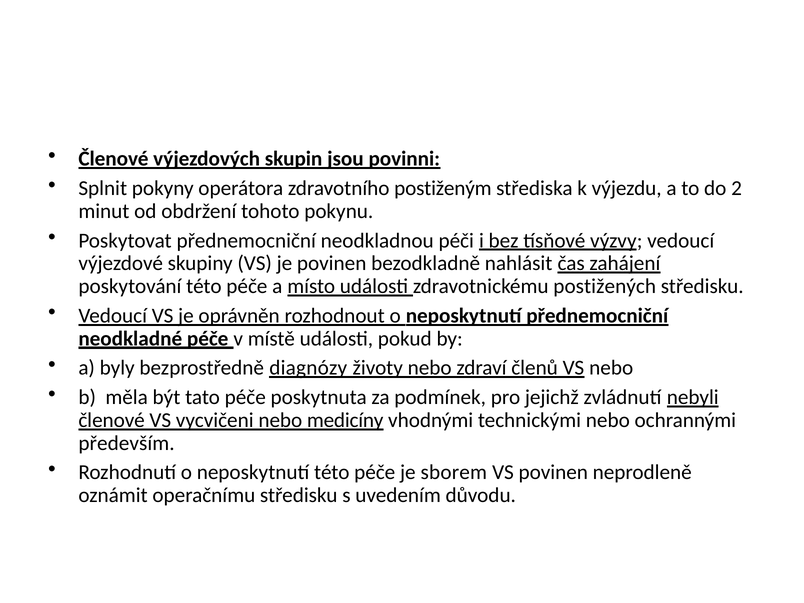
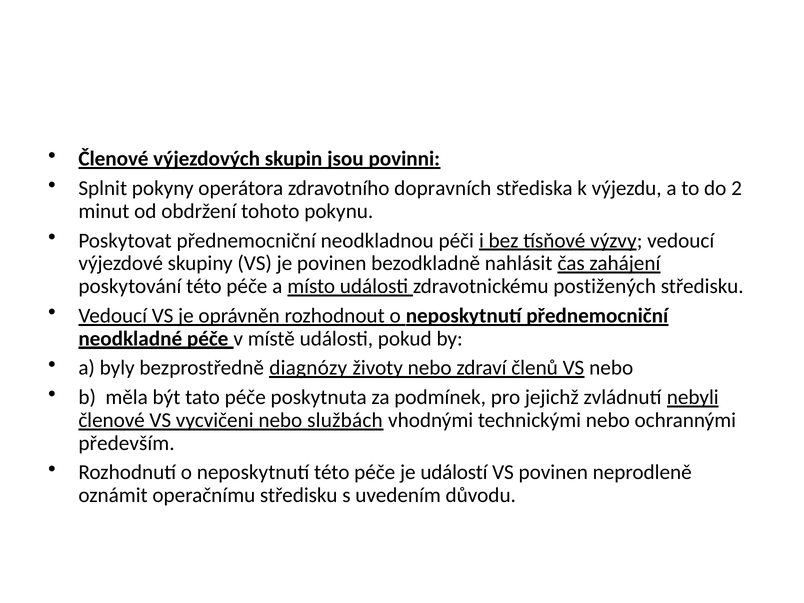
postiženým: postiženým -> dopravních
medicíny: medicíny -> službách
sborem: sborem -> událostí
